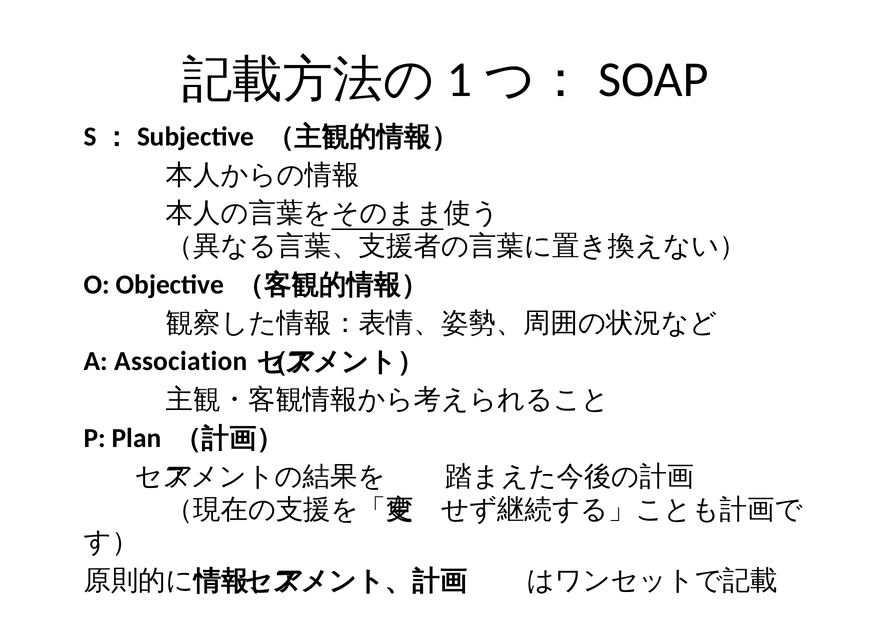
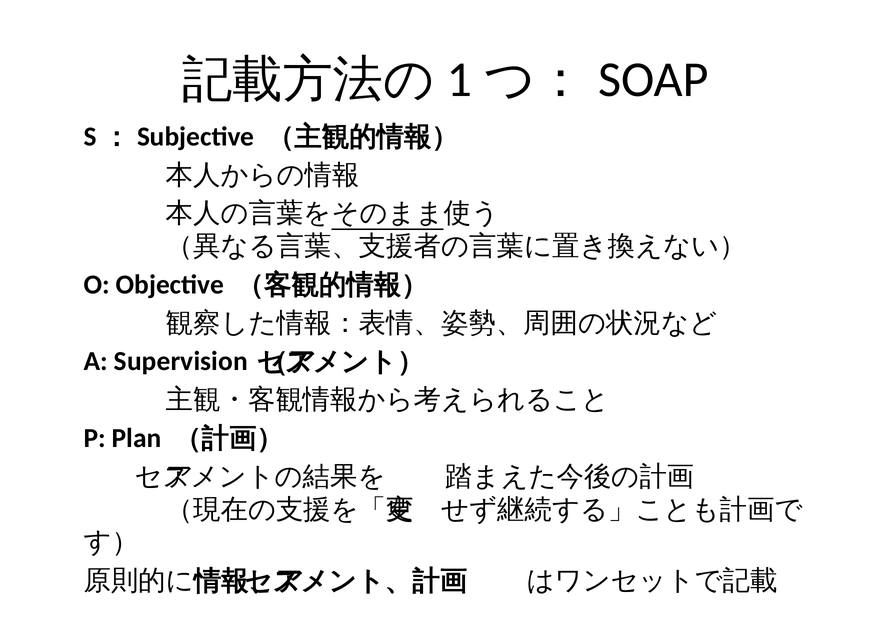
Association: Association -> Supervision
